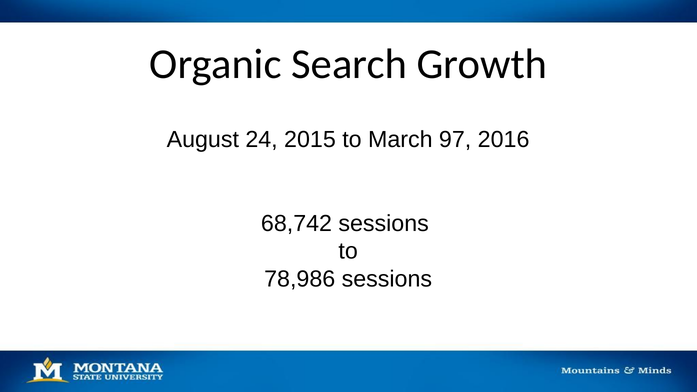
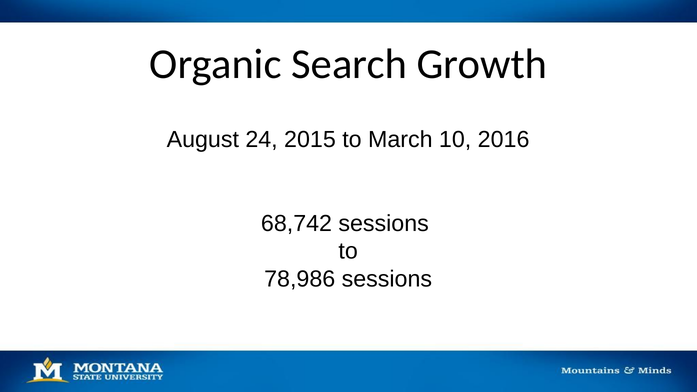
97: 97 -> 10
